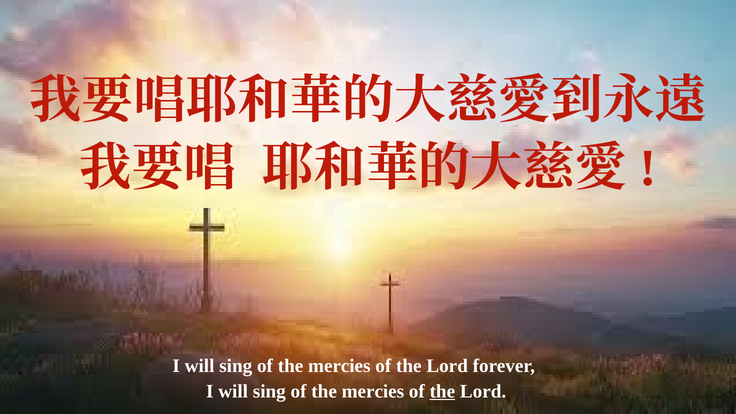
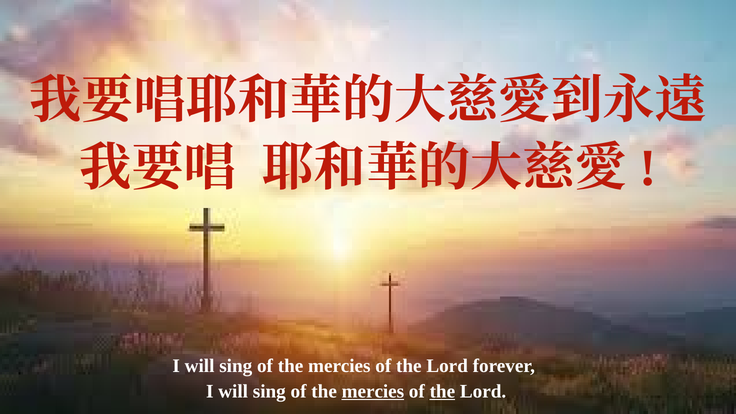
mercies at (373, 391) underline: none -> present
